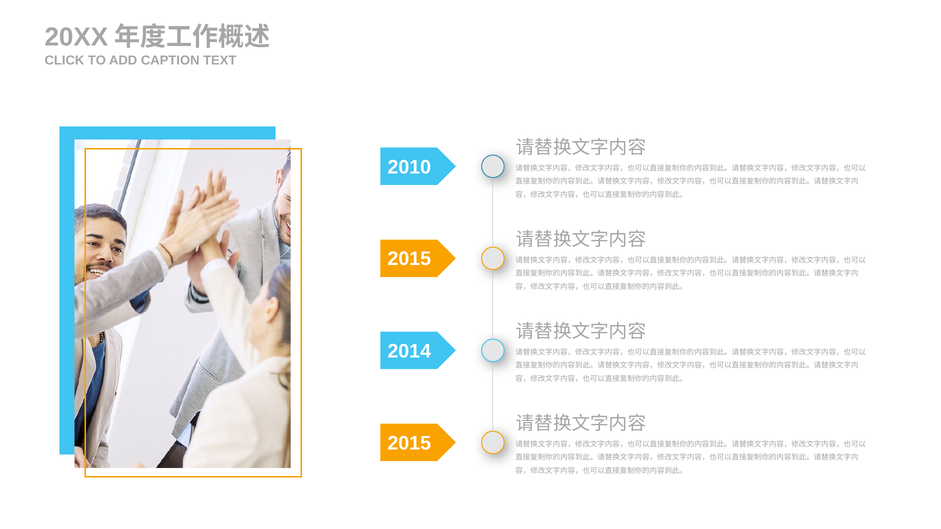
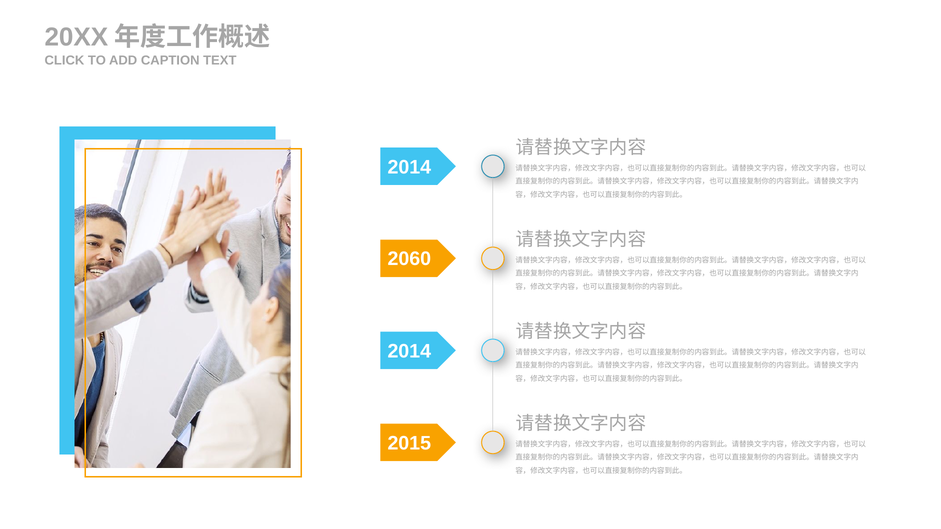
2010 at (409, 167): 2010 -> 2014
2015 at (409, 259): 2015 -> 2060
